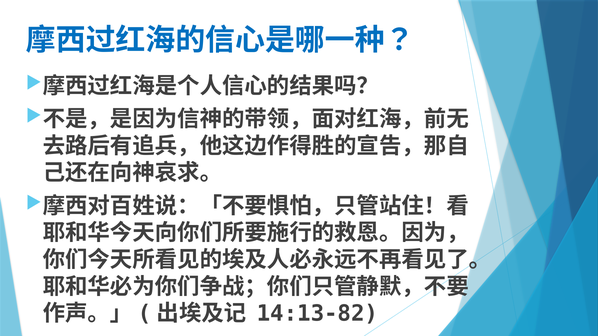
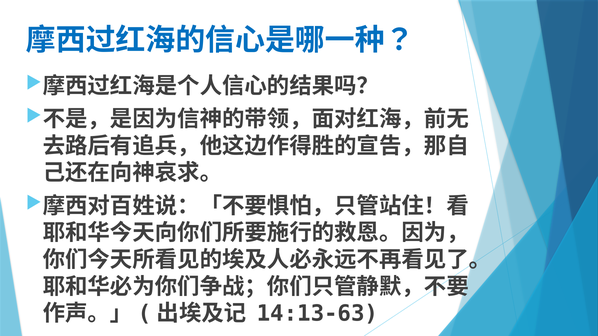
14:13-82: 14:13-82 -> 14:13-63
